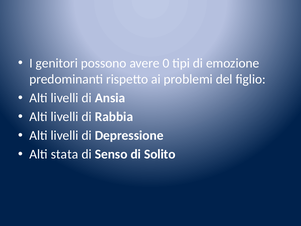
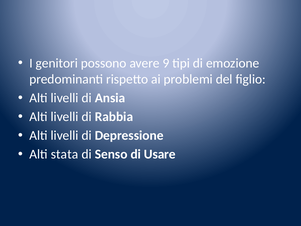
0: 0 -> 9
Solito: Solito -> Usare
